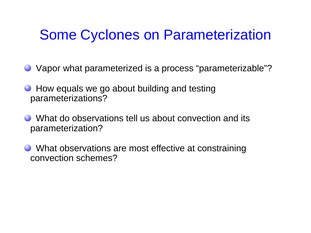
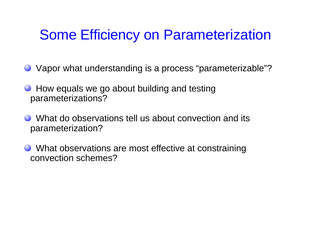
Cyclones: Cyclones -> Efficiency
parameterized: parameterized -> understanding
